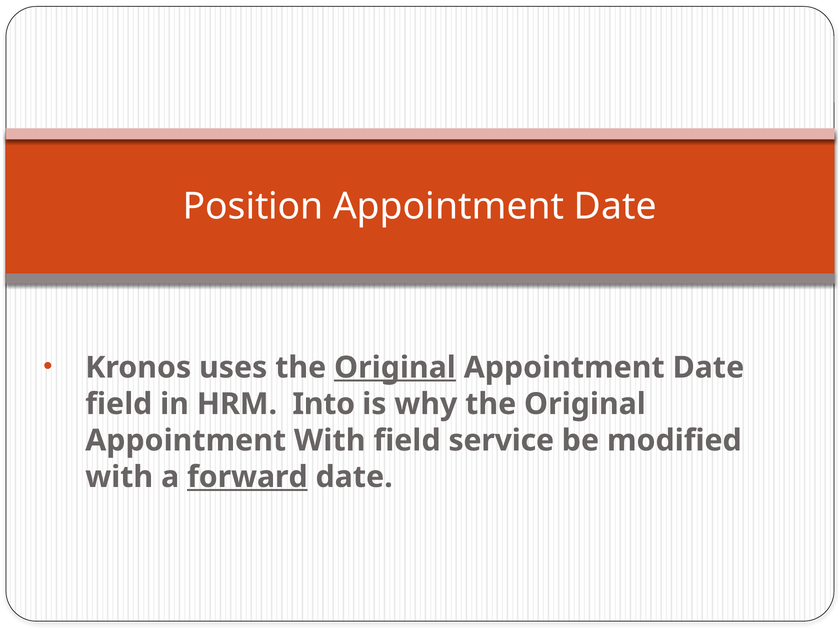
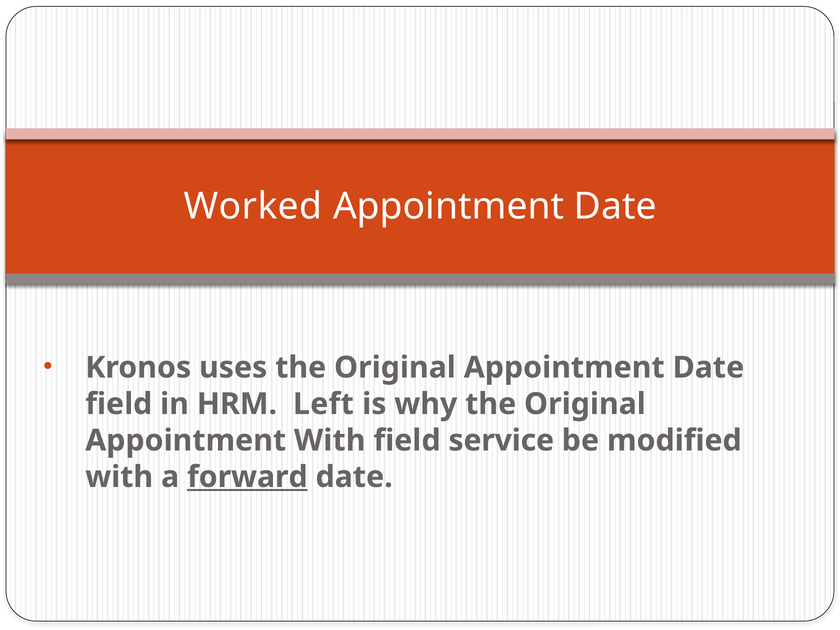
Position: Position -> Worked
Original at (395, 368) underline: present -> none
Into: Into -> Left
